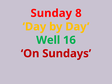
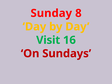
Well: Well -> Visit
